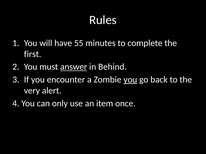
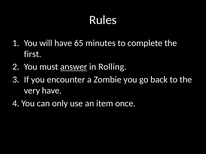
55: 55 -> 65
Behind: Behind -> Rolling
you at (130, 80) underline: present -> none
very alert: alert -> have
